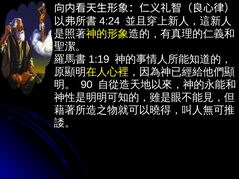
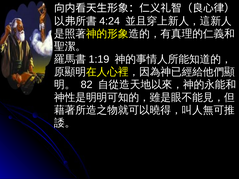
90: 90 -> 82
